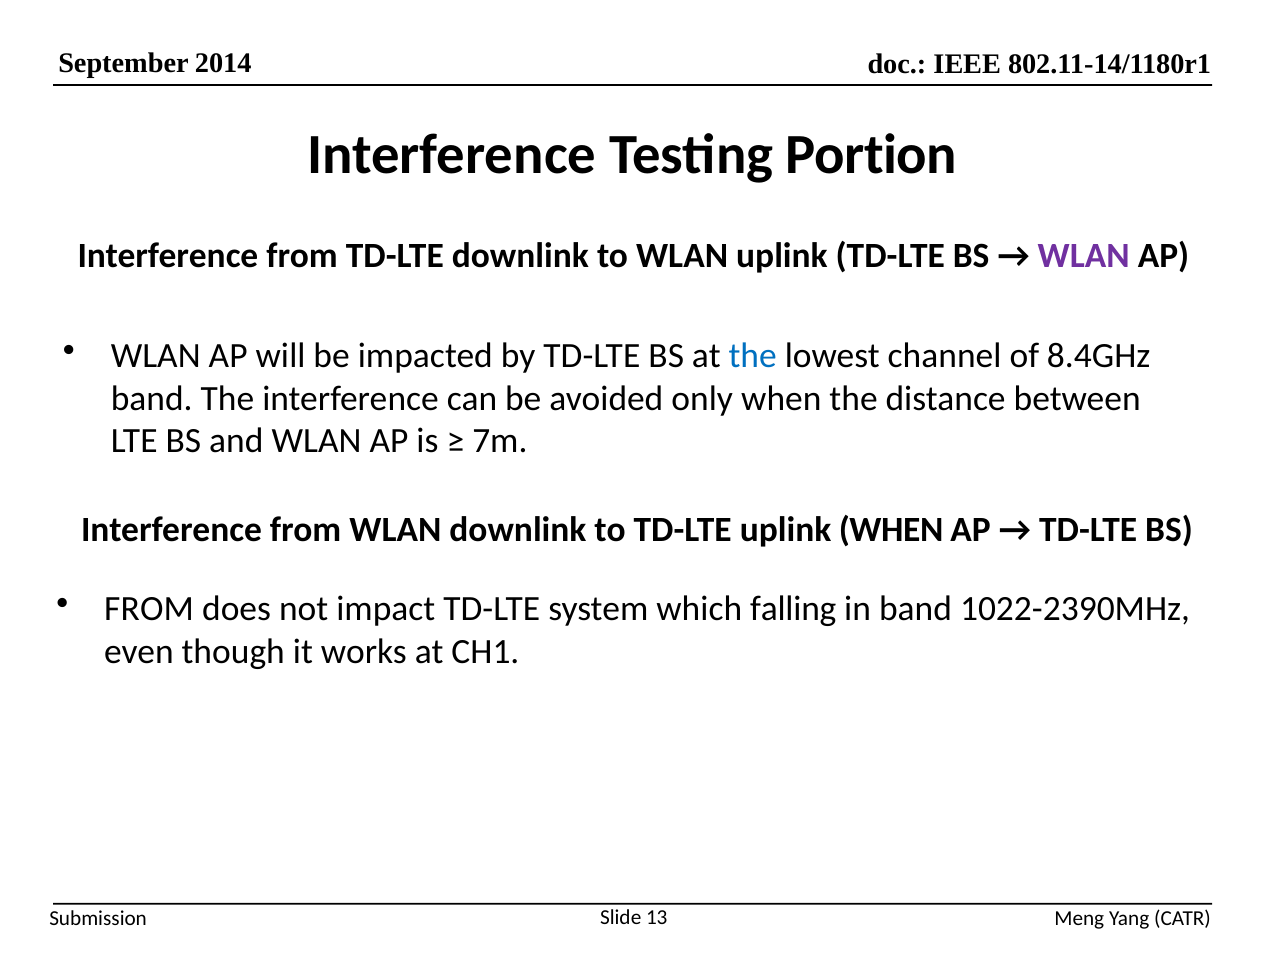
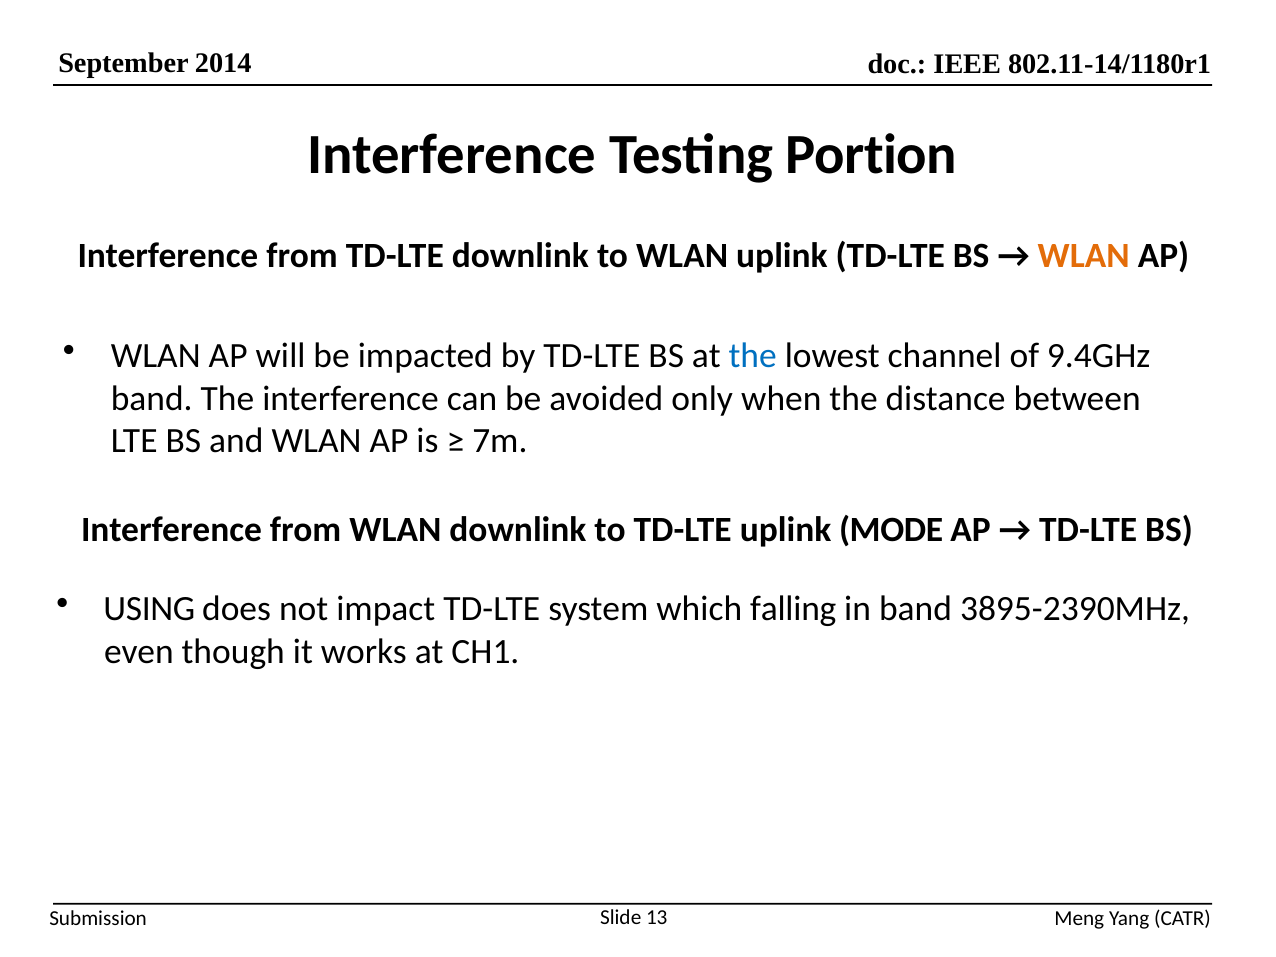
WLAN at (1084, 255) colour: purple -> orange
8.4GHz: 8.4GHz -> 9.4GHz
uplink WHEN: WHEN -> MODE
FROM at (149, 609): FROM -> USING
1022-2390MHz: 1022-2390MHz -> 3895-2390MHz
